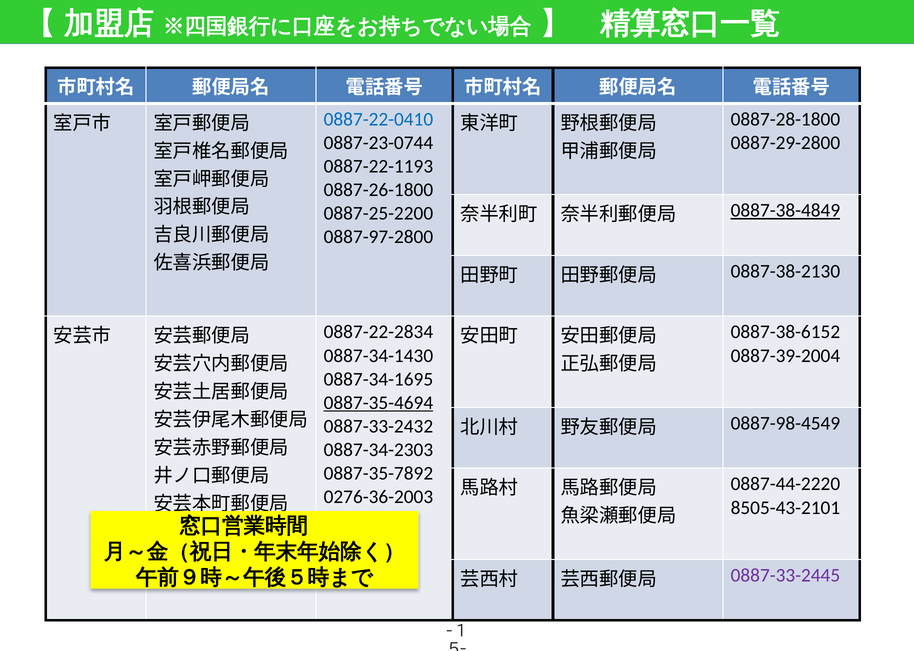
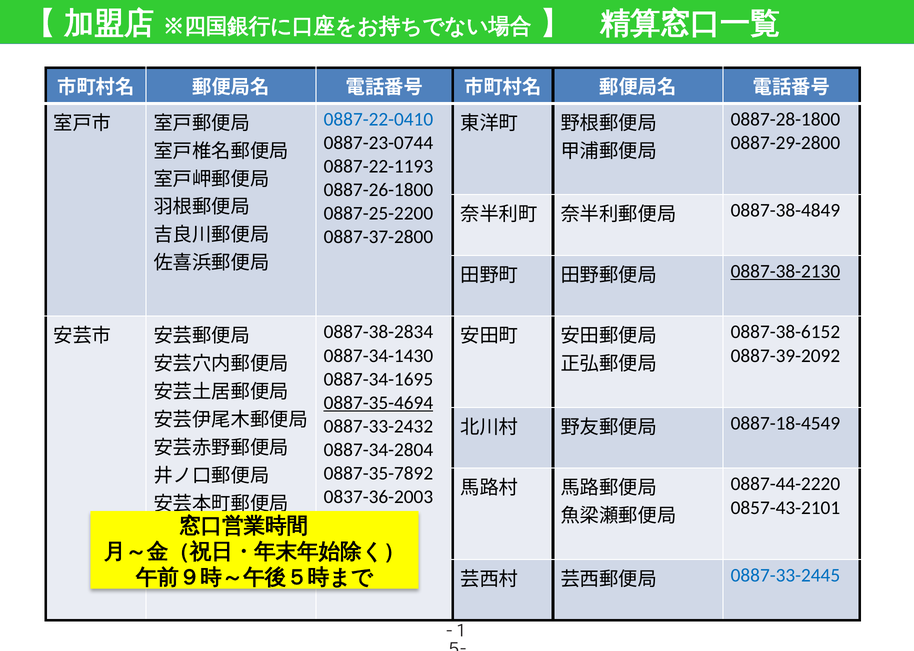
0887-38-4849 underline: present -> none
0887-97-2800: 0887-97-2800 -> 0887-37-2800
0887-38-2130 underline: none -> present
0887-22-2834: 0887-22-2834 -> 0887-38-2834
0887-39-2004: 0887-39-2004 -> 0887-39-2092
0887-98-4549: 0887-98-4549 -> 0887-18-4549
0887-34-2303: 0887-34-2303 -> 0887-34-2804
0276-36-2003: 0276-36-2003 -> 0837-36-2003
8505-43-2101: 8505-43-2101 -> 0857-43-2101
0887-33-2445 colour: purple -> blue
